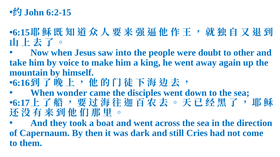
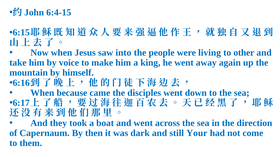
6:2-15: 6:2-15 -> 6:4-15
doubt: doubt -> living
wonder: wonder -> because
Cries: Cries -> Your
